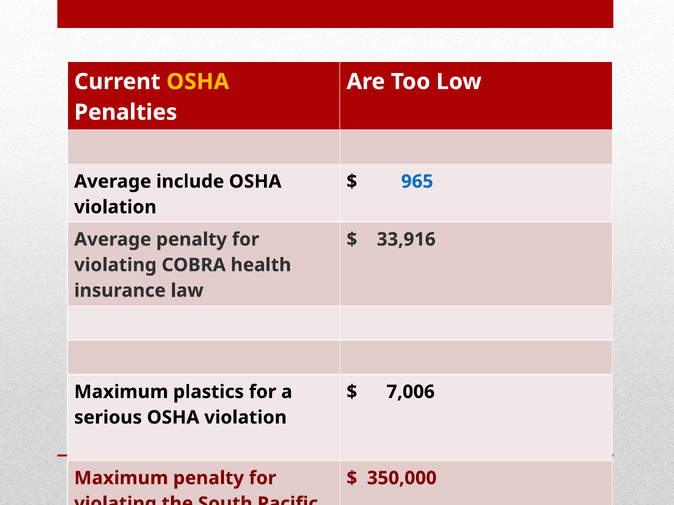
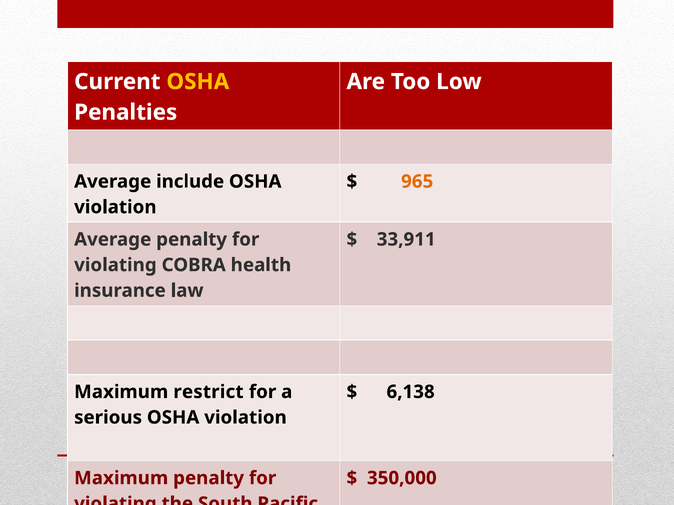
965 colour: blue -> orange
33,916: 33,916 -> 33,911
plastics: plastics -> restrict
7,006: 7,006 -> 6,138
